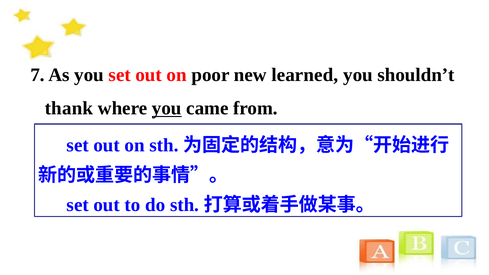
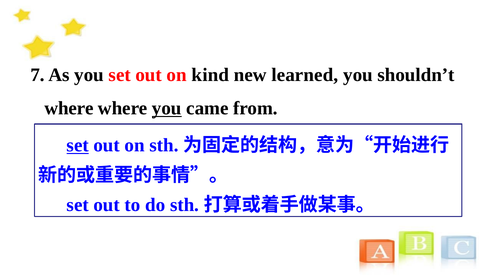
poor: poor -> kind
thank at (69, 108): thank -> where
set at (78, 145) underline: none -> present
